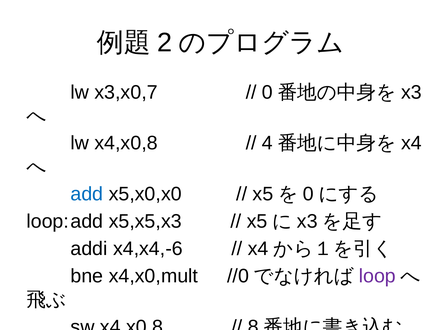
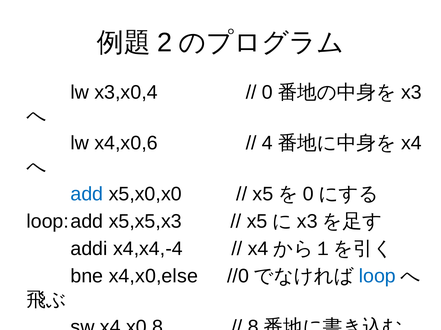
x3,x0,7: x3,x0,7 -> x3,x0,4
lw x4,x0,8: x4,x0,8 -> x4,x0,6
x4,x4,-6: x4,x4,-6 -> x4,x4,-4
x4,x0,mult: x4,x0,mult -> x4,x0,else
loop colour: purple -> blue
